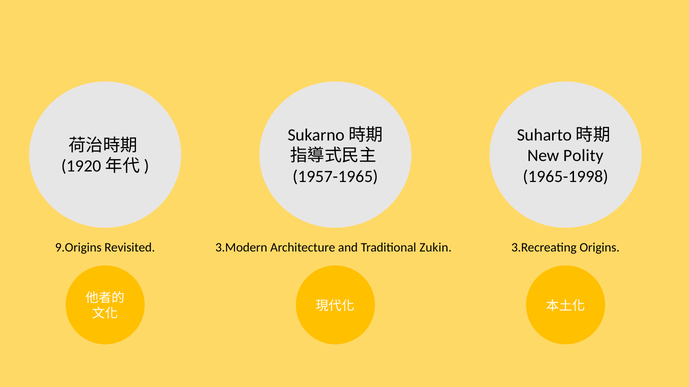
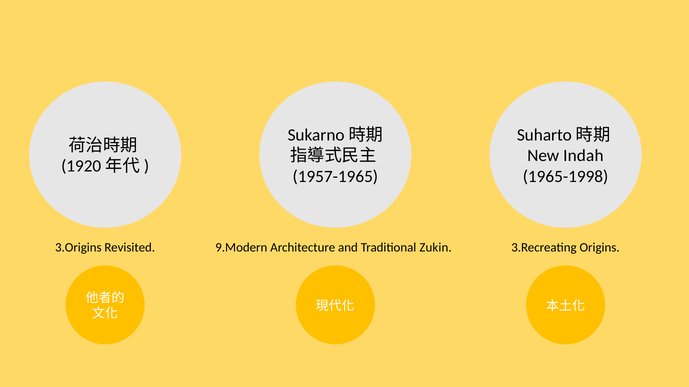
Polity: Polity -> Indah
9.Origins: 9.Origins -> 3.Origins
3.Modern: 3.Modern -> 9.Modern
